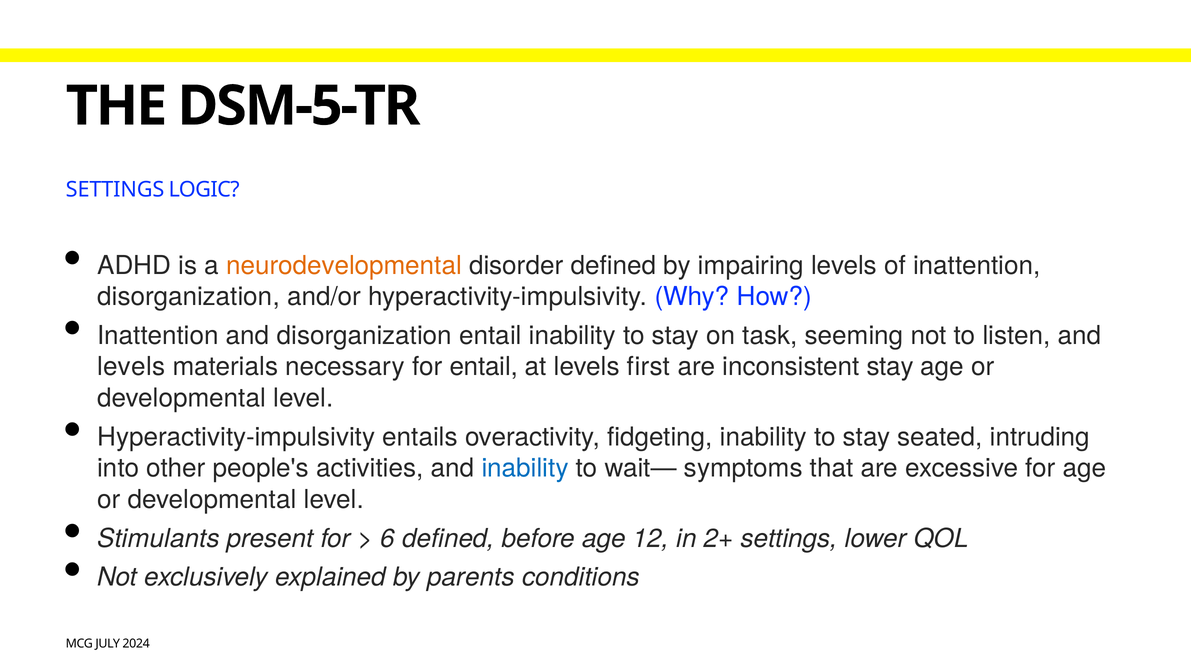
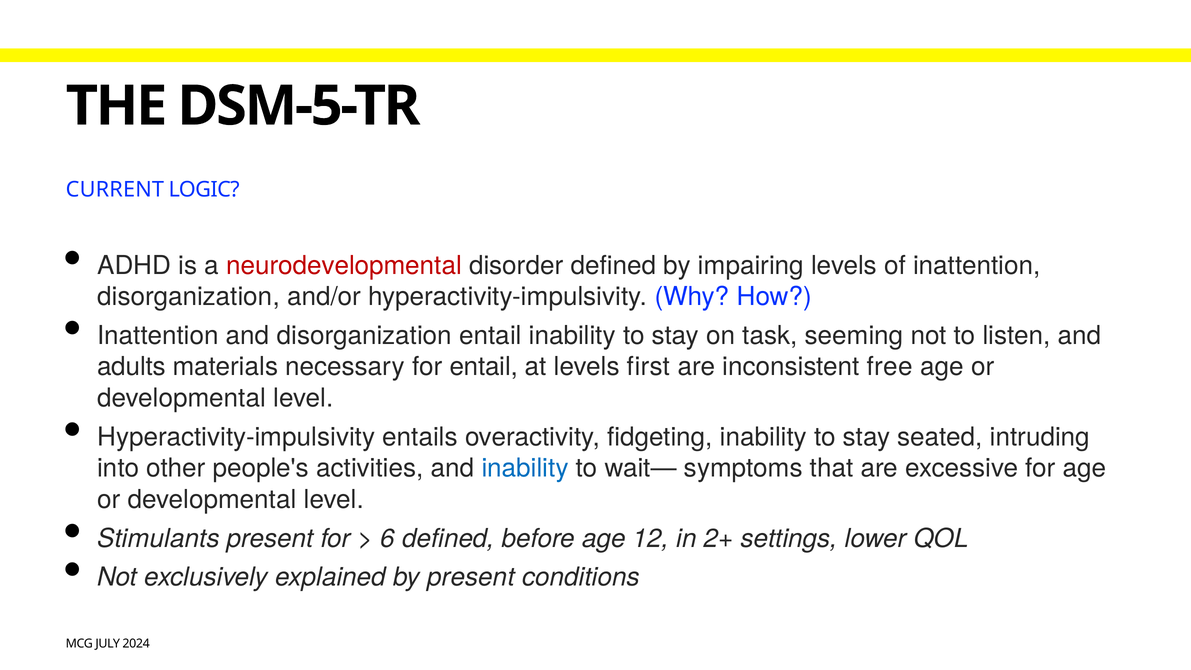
SETTINGS at (115, 190): SETTINGS -> CURRENT
neurodevelopmental colour: orange -> red
levels at (131, 367): levels -> adults
inconsistent stay: stay -> free
by parents: parents -> present
